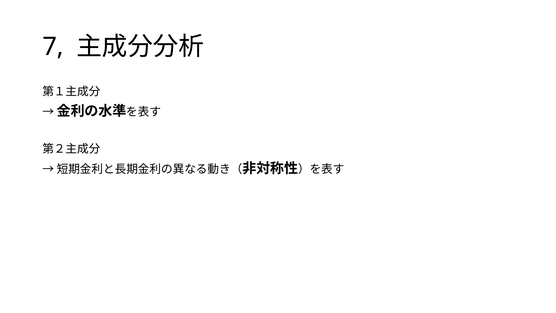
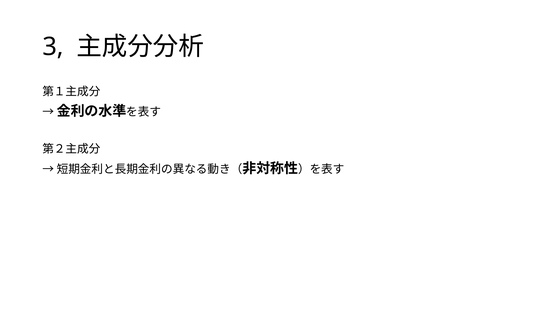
7: 7 -> 3
